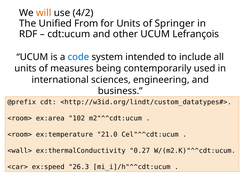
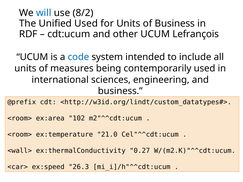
will colour: orange -> blue
4/2: 4/2 -> 8/2
Unified From: From -> Used
of Springer: Springer -> Business
